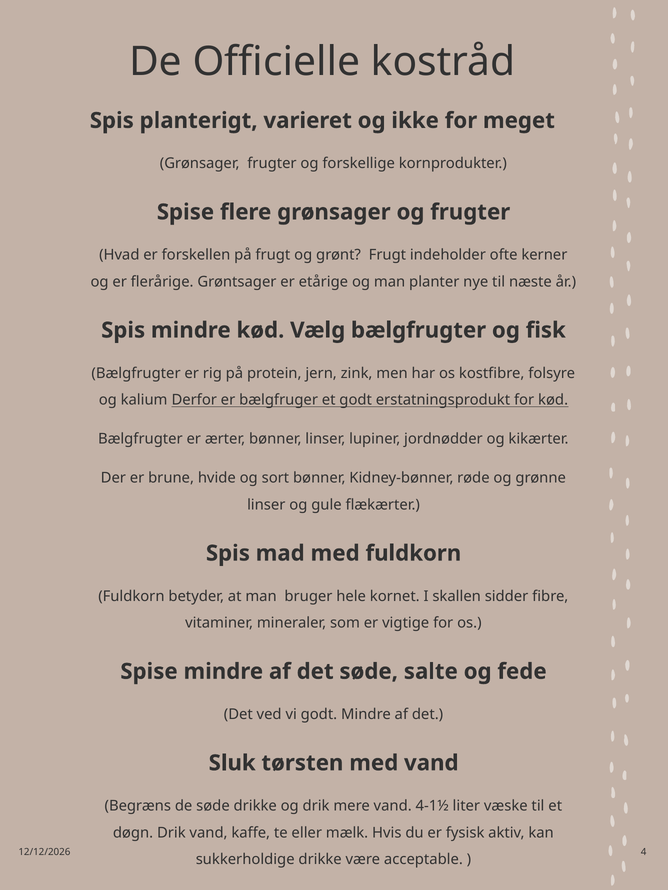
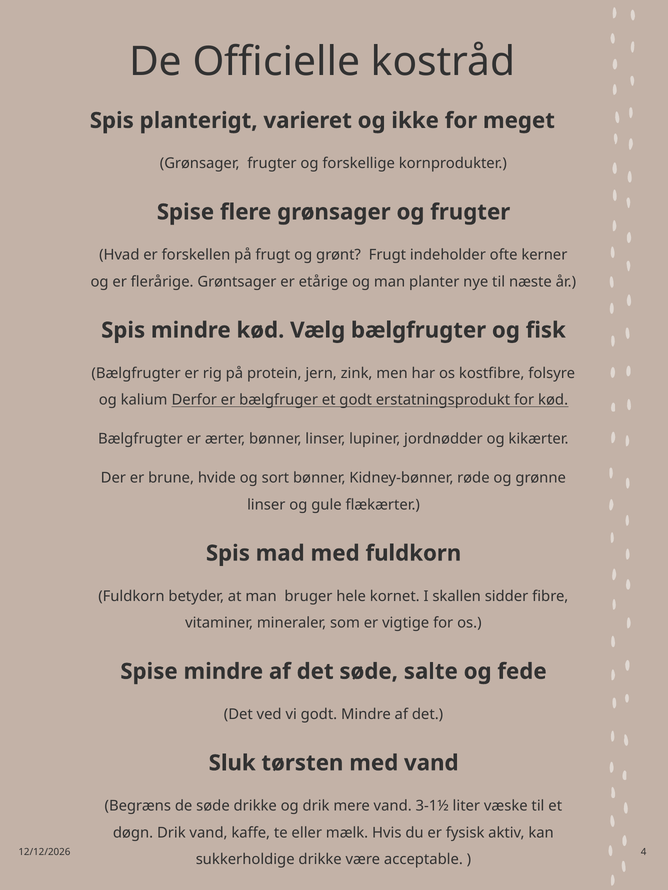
4-1½: 4-1½ -> 3-1½
